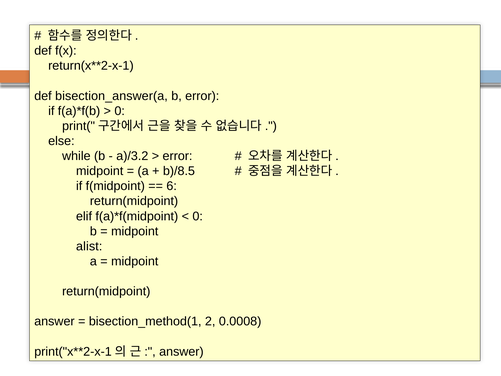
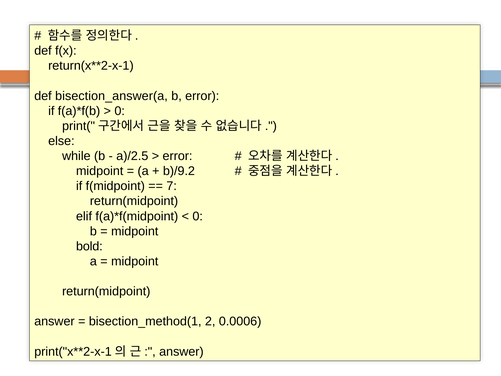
a)/3.2: a)/3.2 -> a)/2.5
b)/8.5: b)/8.5 -> b)/9.2
6: 6 -> 7
alist: alist -> bold
0.0008: 0.0008 -> 0.0006
